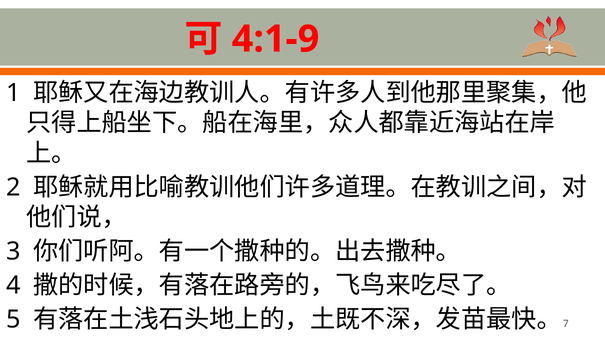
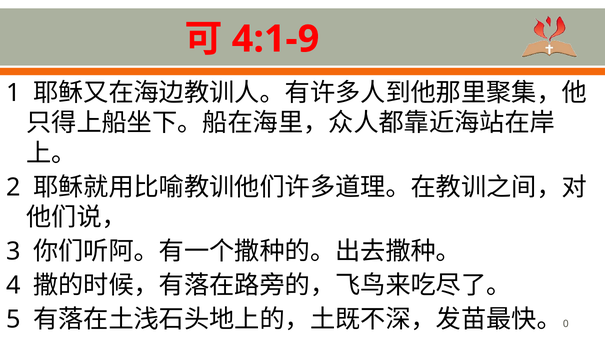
7: 7 -> 0
